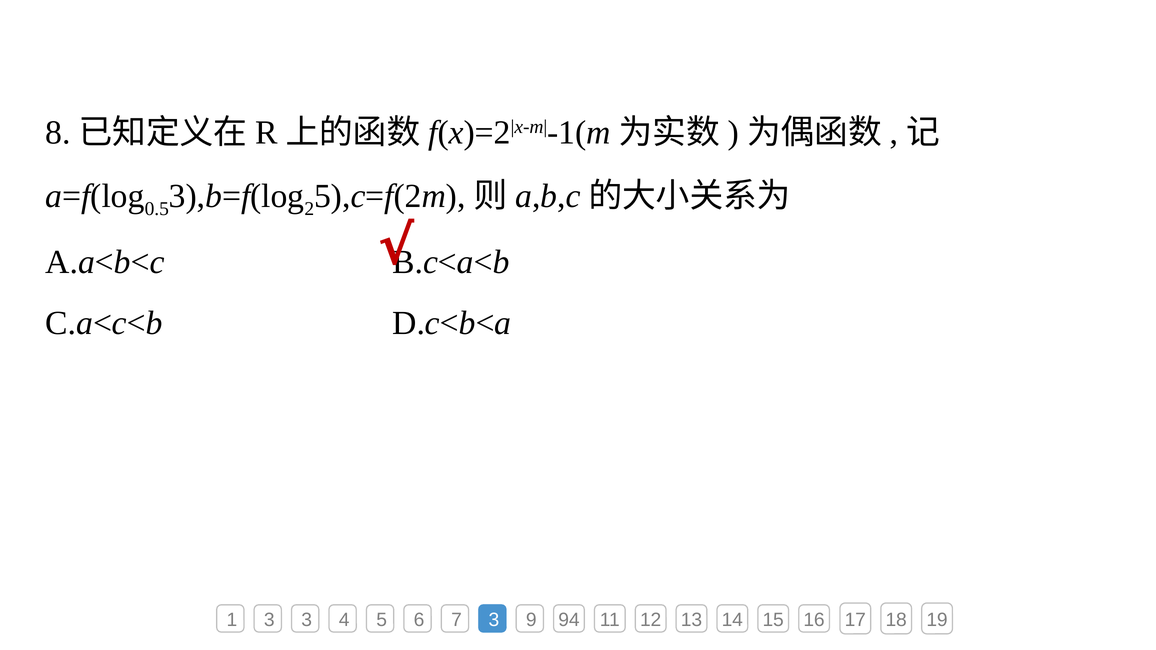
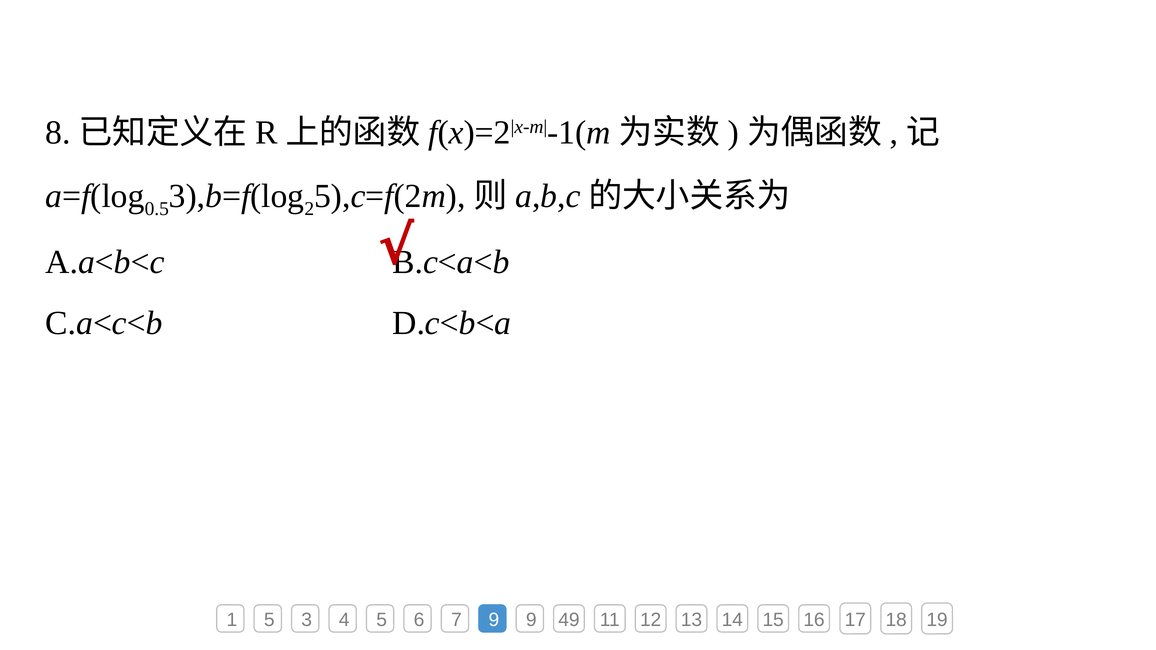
1 3: 3 -> 5
7 3: 3 -> 9
94: 94 -> 49
